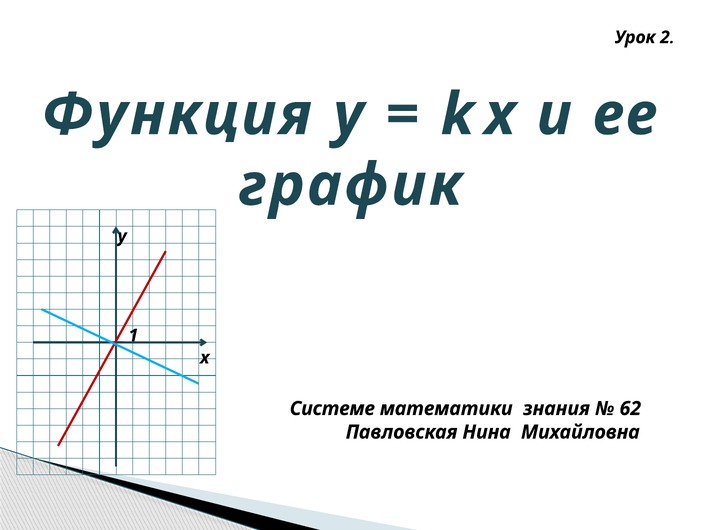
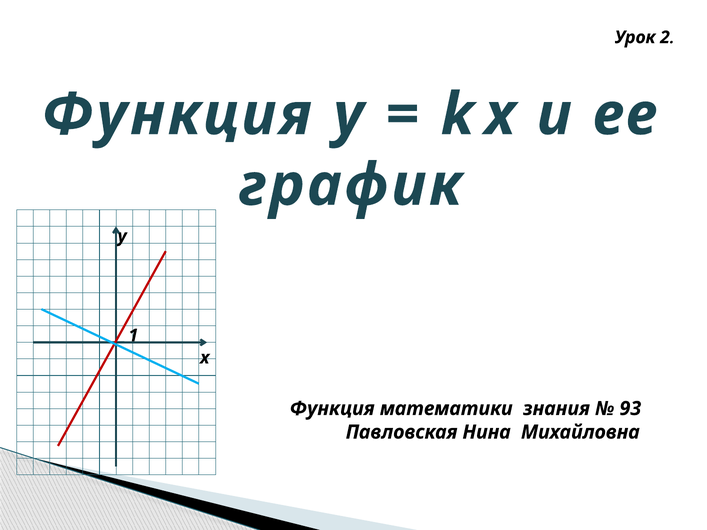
Системе at (332, 409): Системе -> Функция
62: 62 -> 93
